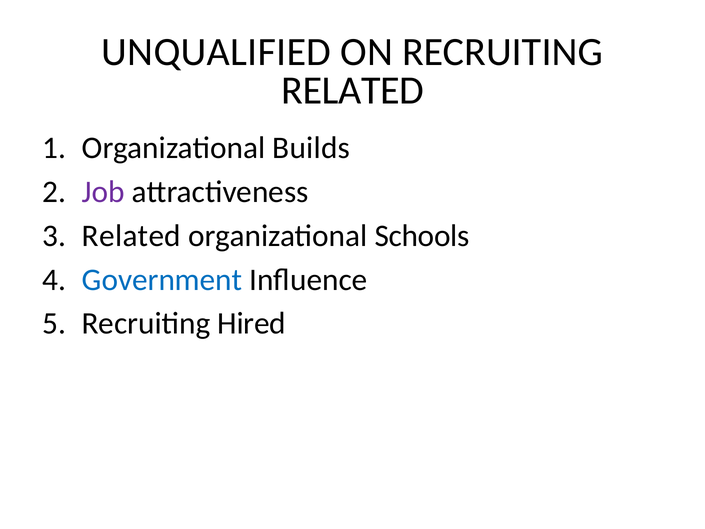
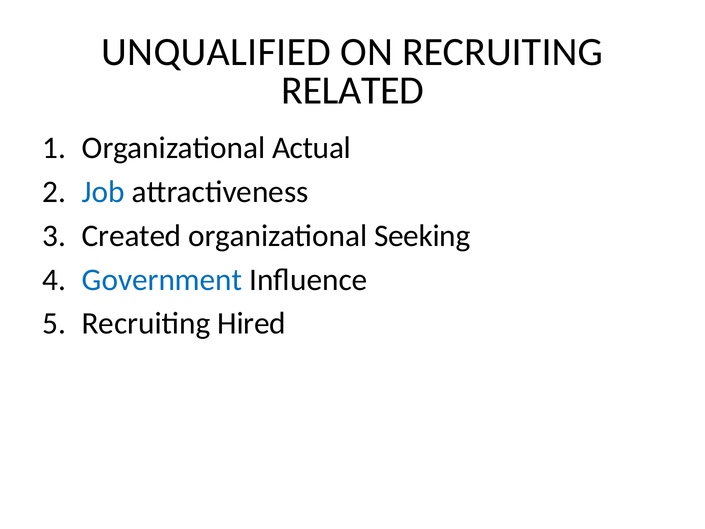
Builds: Builds -> Actual
Job colour: purple -> blue
Related at (131, 236): Related -> Created
Schools: Schools -> Seeking
